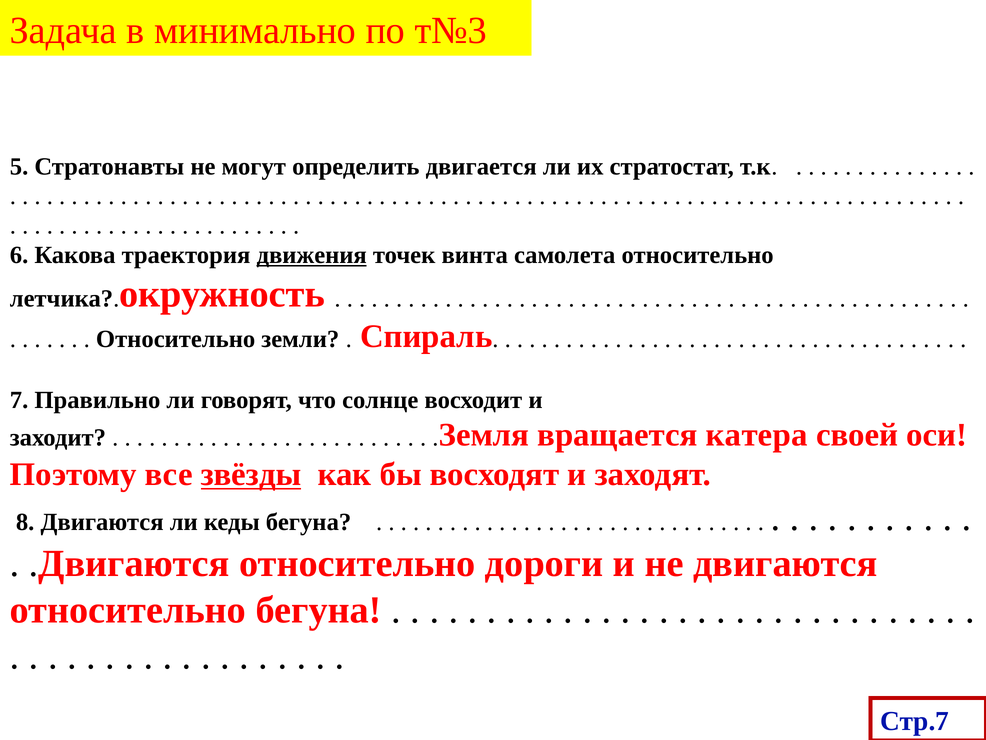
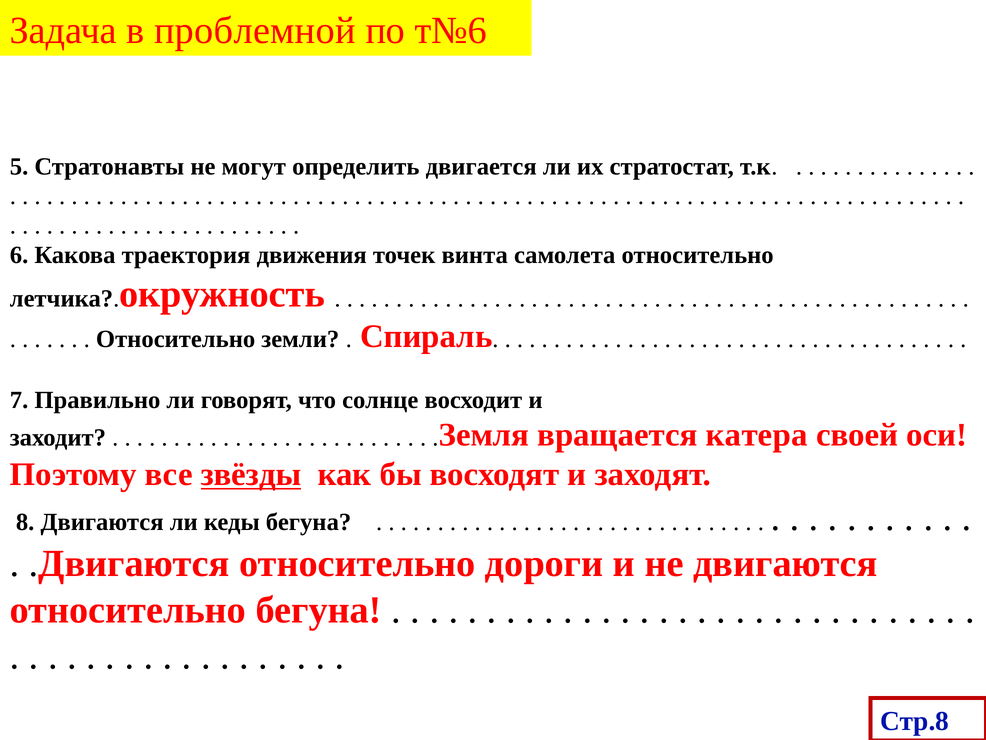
минимально: минимально -> проблемной
т№3: т№3 -> т№6
движения underline: present -> none
Стр.7: Стр.7 -> Стр.8
